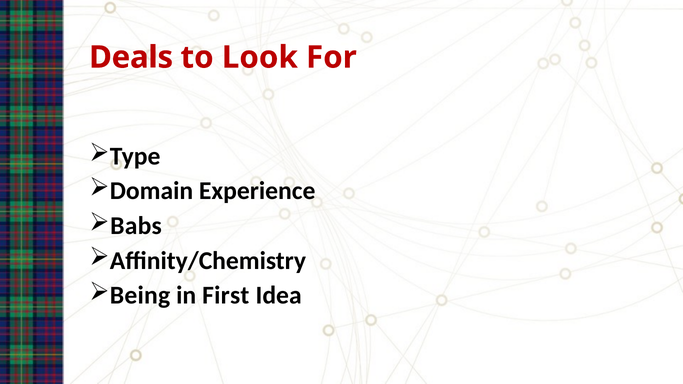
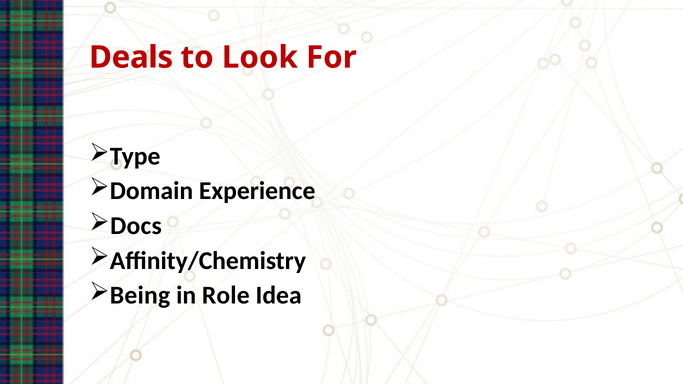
Babs: Babs -> Docs
First: First -> Role
